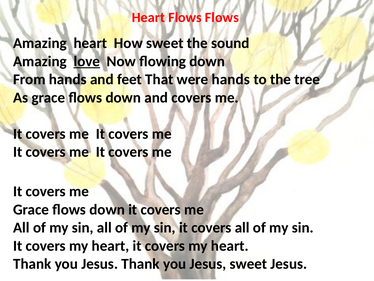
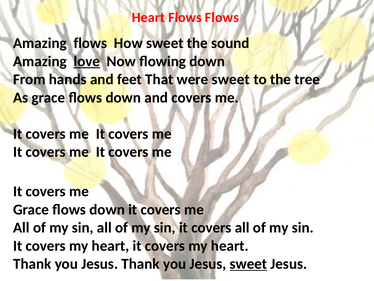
Amazing heart: heart -> flows
were hands: hands -> sweet
sweet at (248, 263) underline: none -> present
